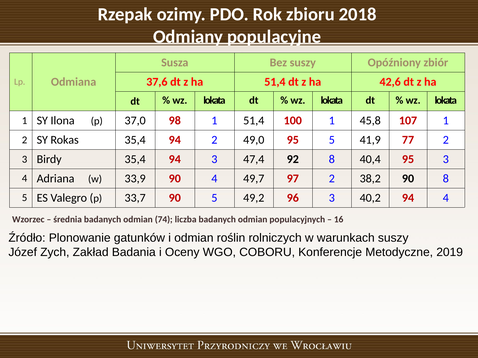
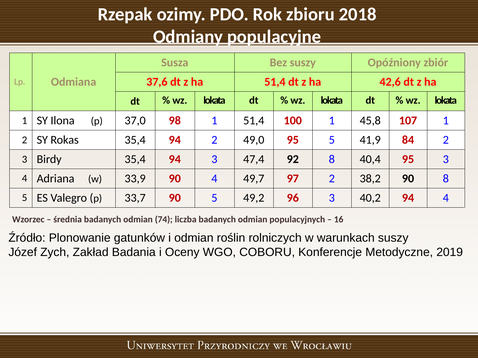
77: 77 -> 84
